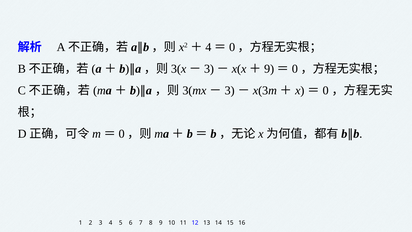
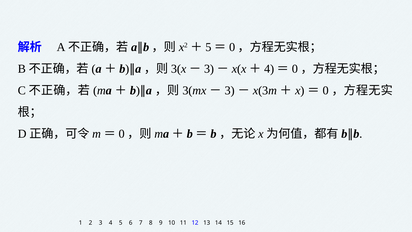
4 at (208, 47): 4 -> 5
9 at (269, 69): 9 -> 4
